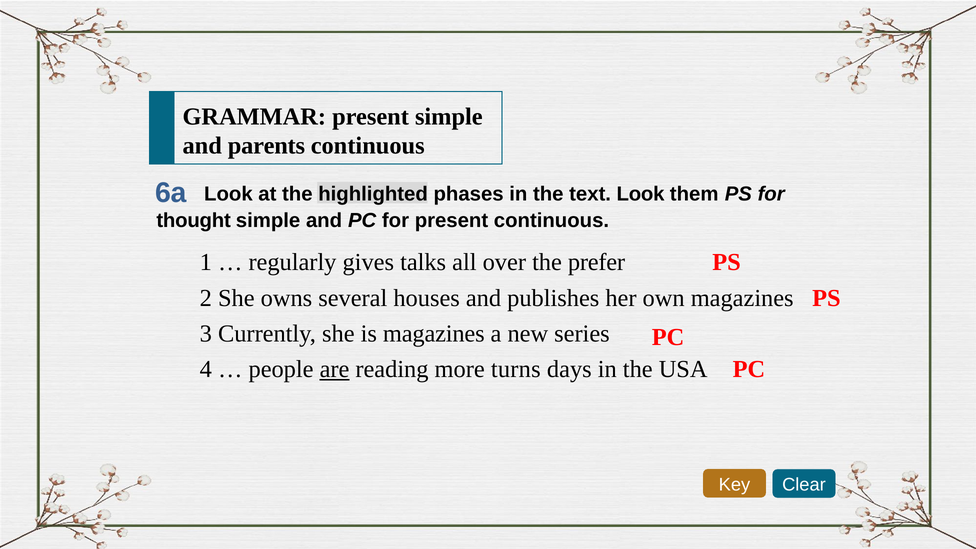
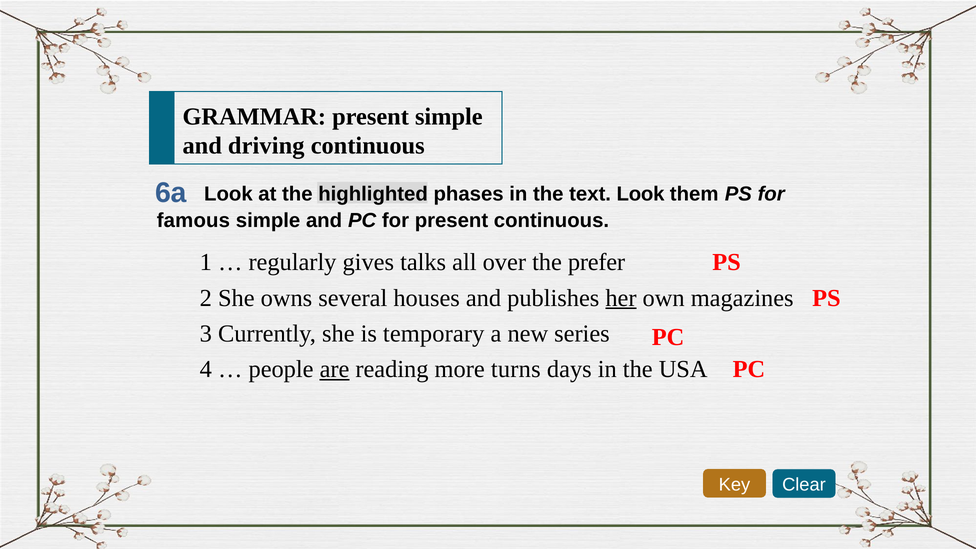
parents: parents -> driving
thought: thought -> famous
her underline: none -> present
is magazines: magazines -> temporary
